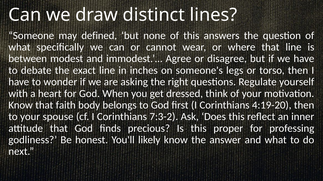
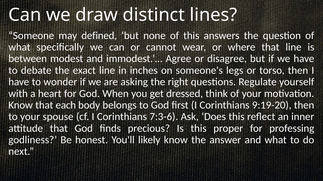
faith: faith -> each
4:19-20: 4:19-20 -> 9:19-20
7:3-2: 7:3-2 -> 7:3-6
